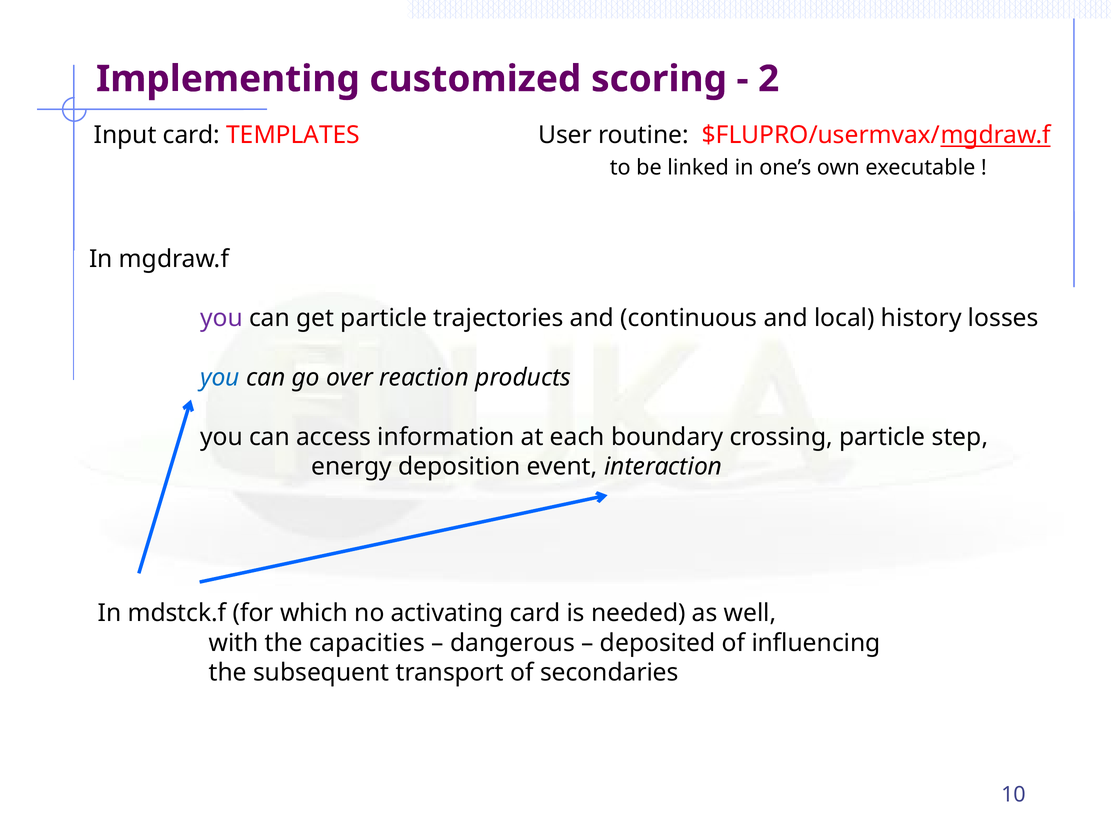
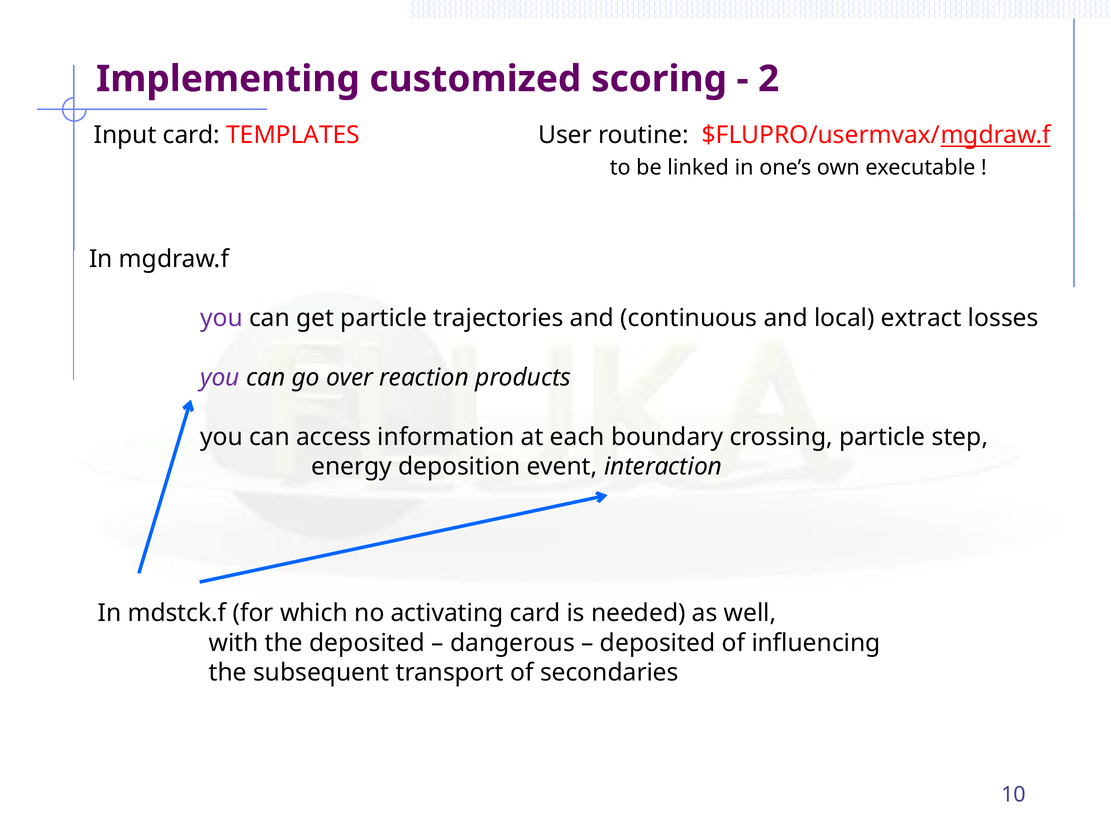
history: history -> extract
you at (220, 377) colour: blue -> purple
the capacities: capacities -> deposited
